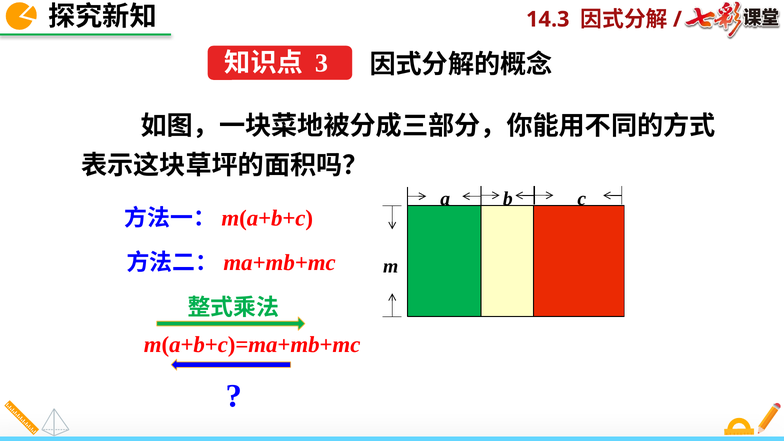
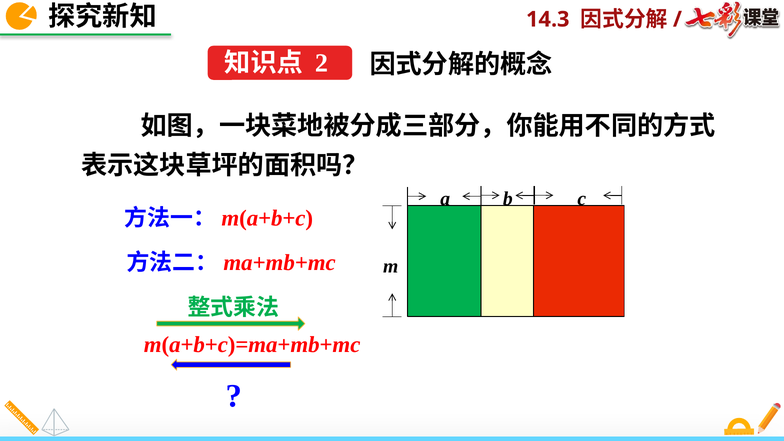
3: 3 -> 2
